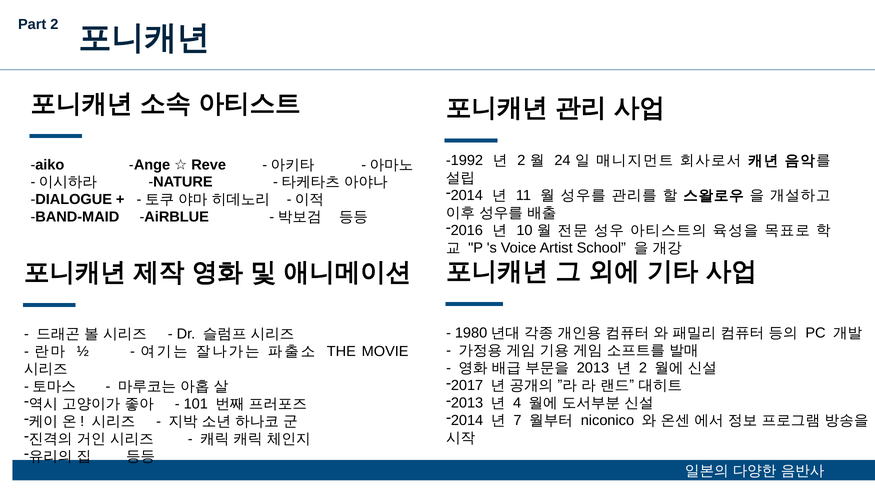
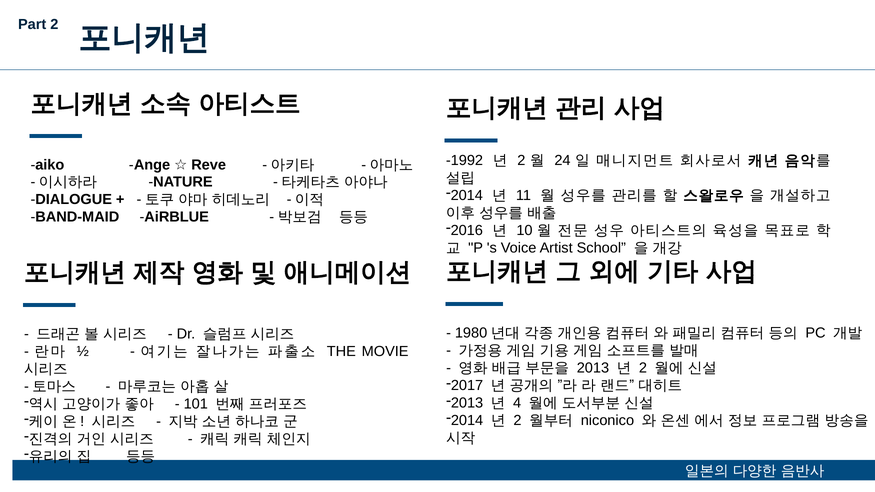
7 at (517, 421): 7 -> 2
